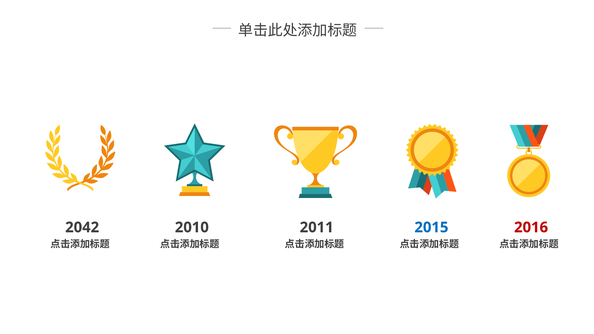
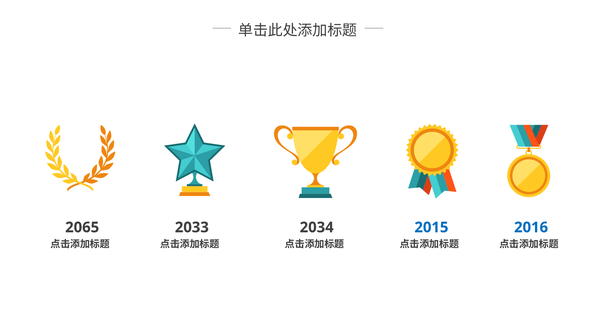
2042: 2042 -> 2065
2010: 2010 -> 2033
2011: 2011 -> 2034
2016 colour: red -> blue
